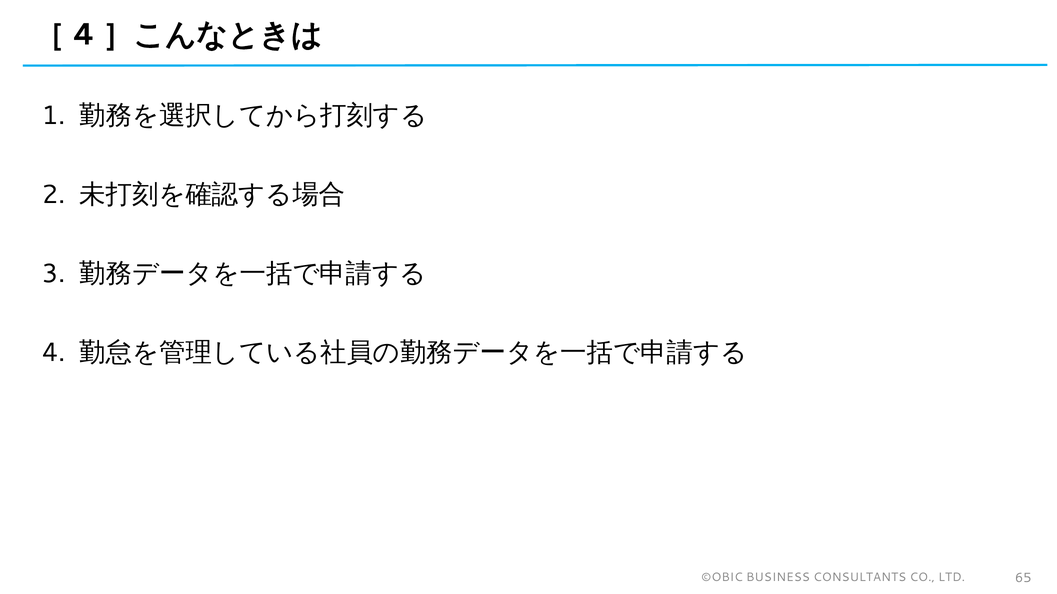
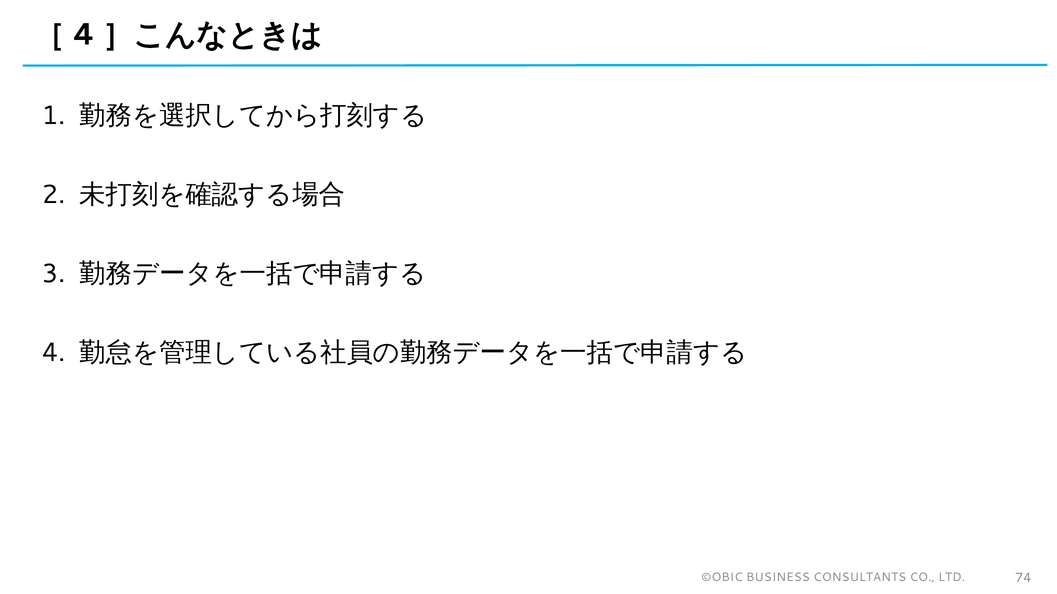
65: 65 -> 74
